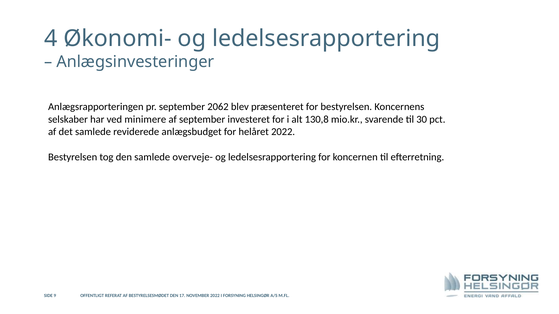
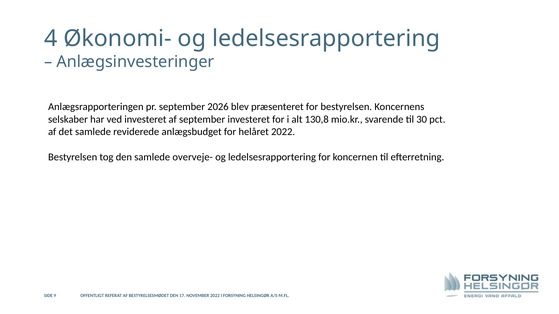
2062: 2062 -> 2026
ved minimere: minimere -> investeret
